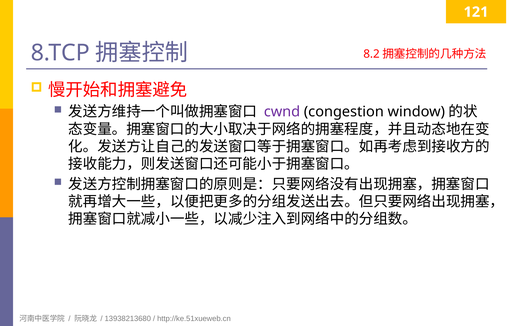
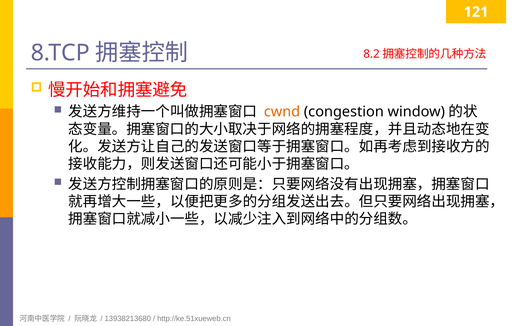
cwnd colour: purple -> orange
